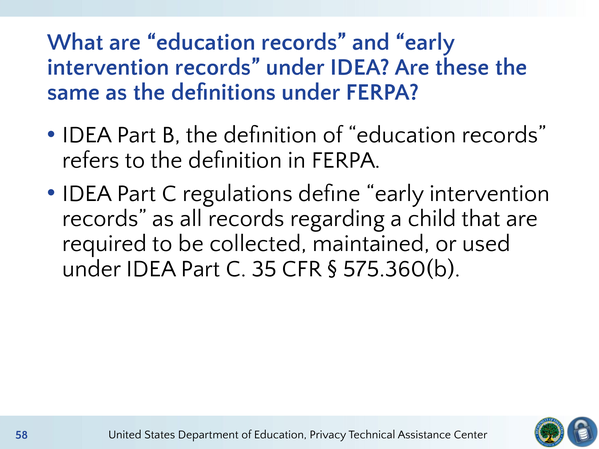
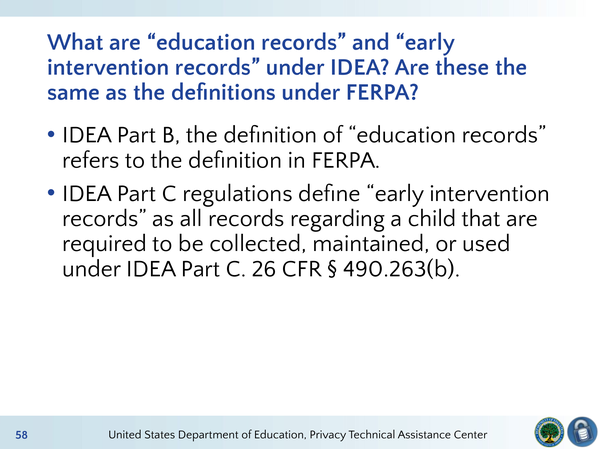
35: 35 -> 26
575.360(b: 575.360(b -> 490.263(b
